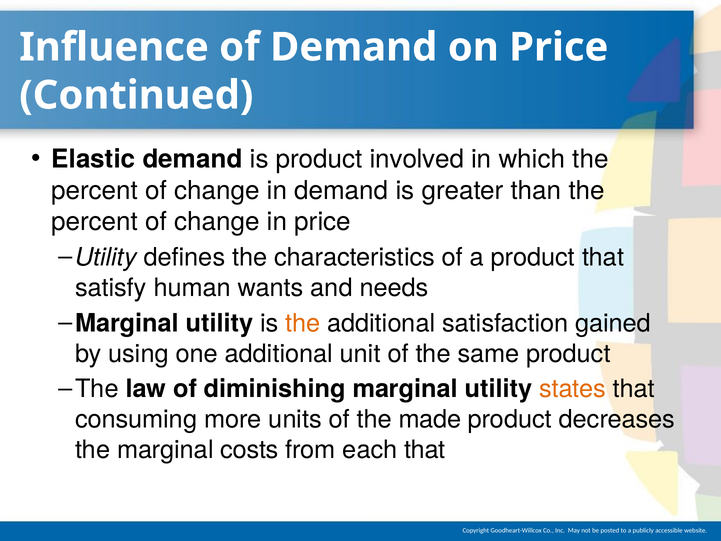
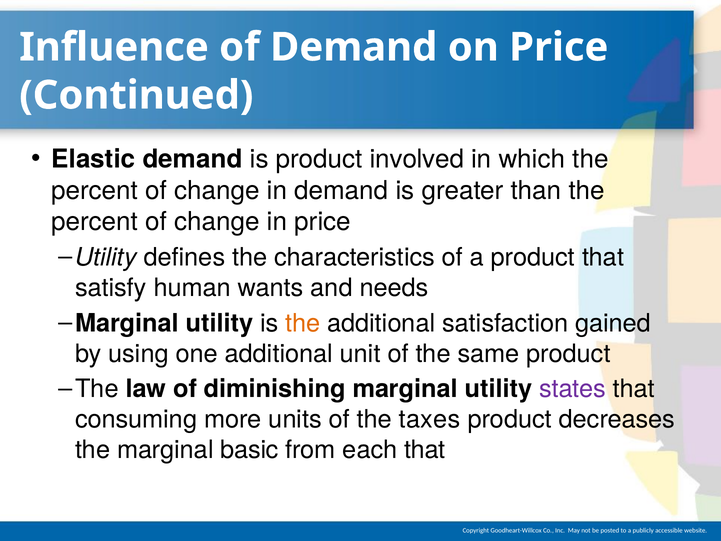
states colour: orange -> purple
made: made -> taxes
costs: costs -> basic
